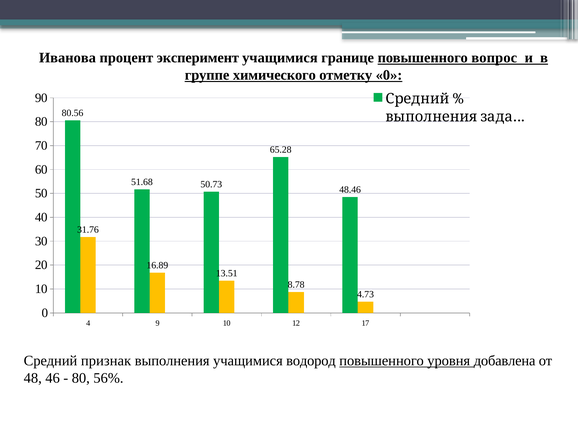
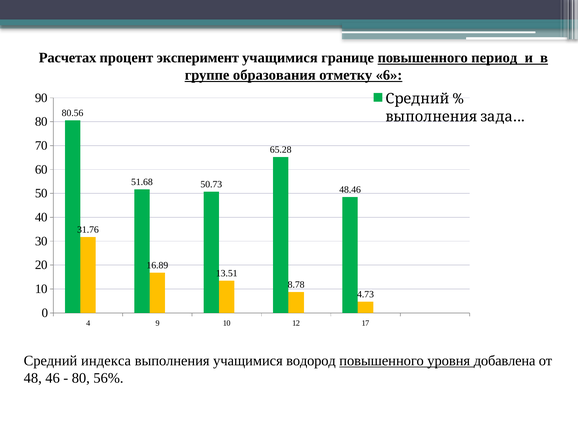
Иванова: Иванова -> Расчетах
вопрос: вопрос -> период
химического: химического -> образования
отметку 0: 0 -> 6
признак: признак -> индекса
